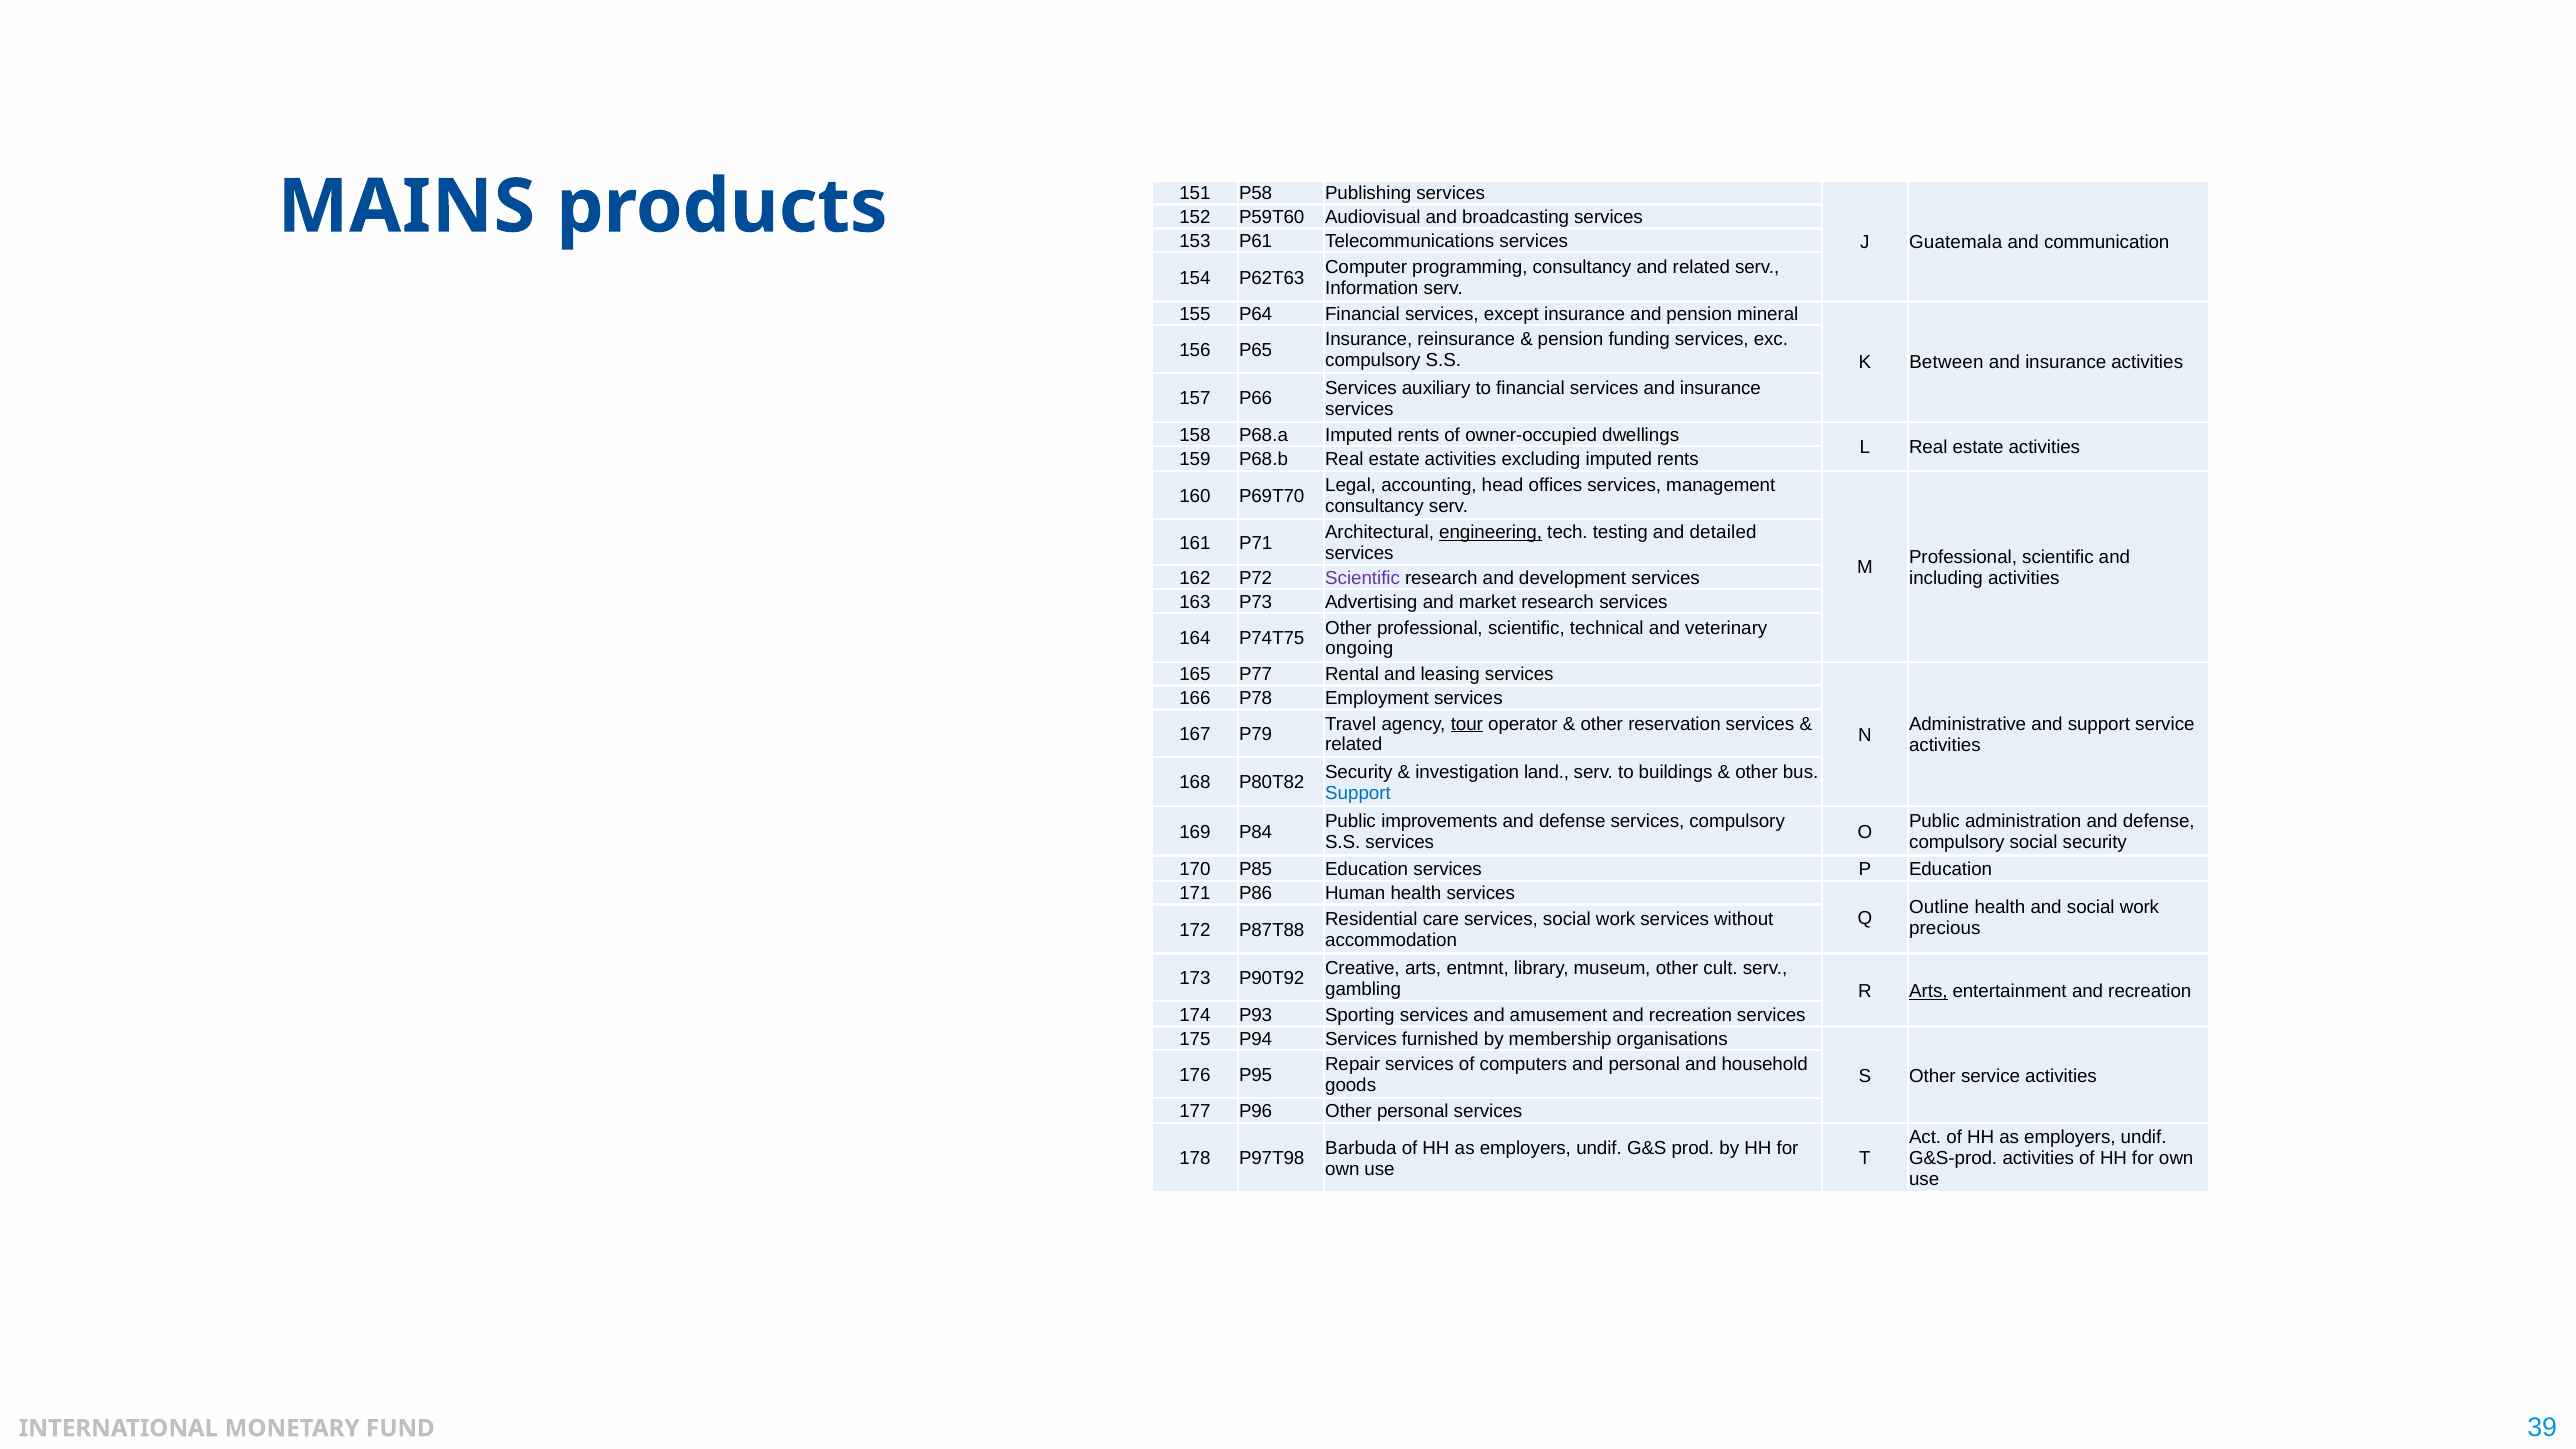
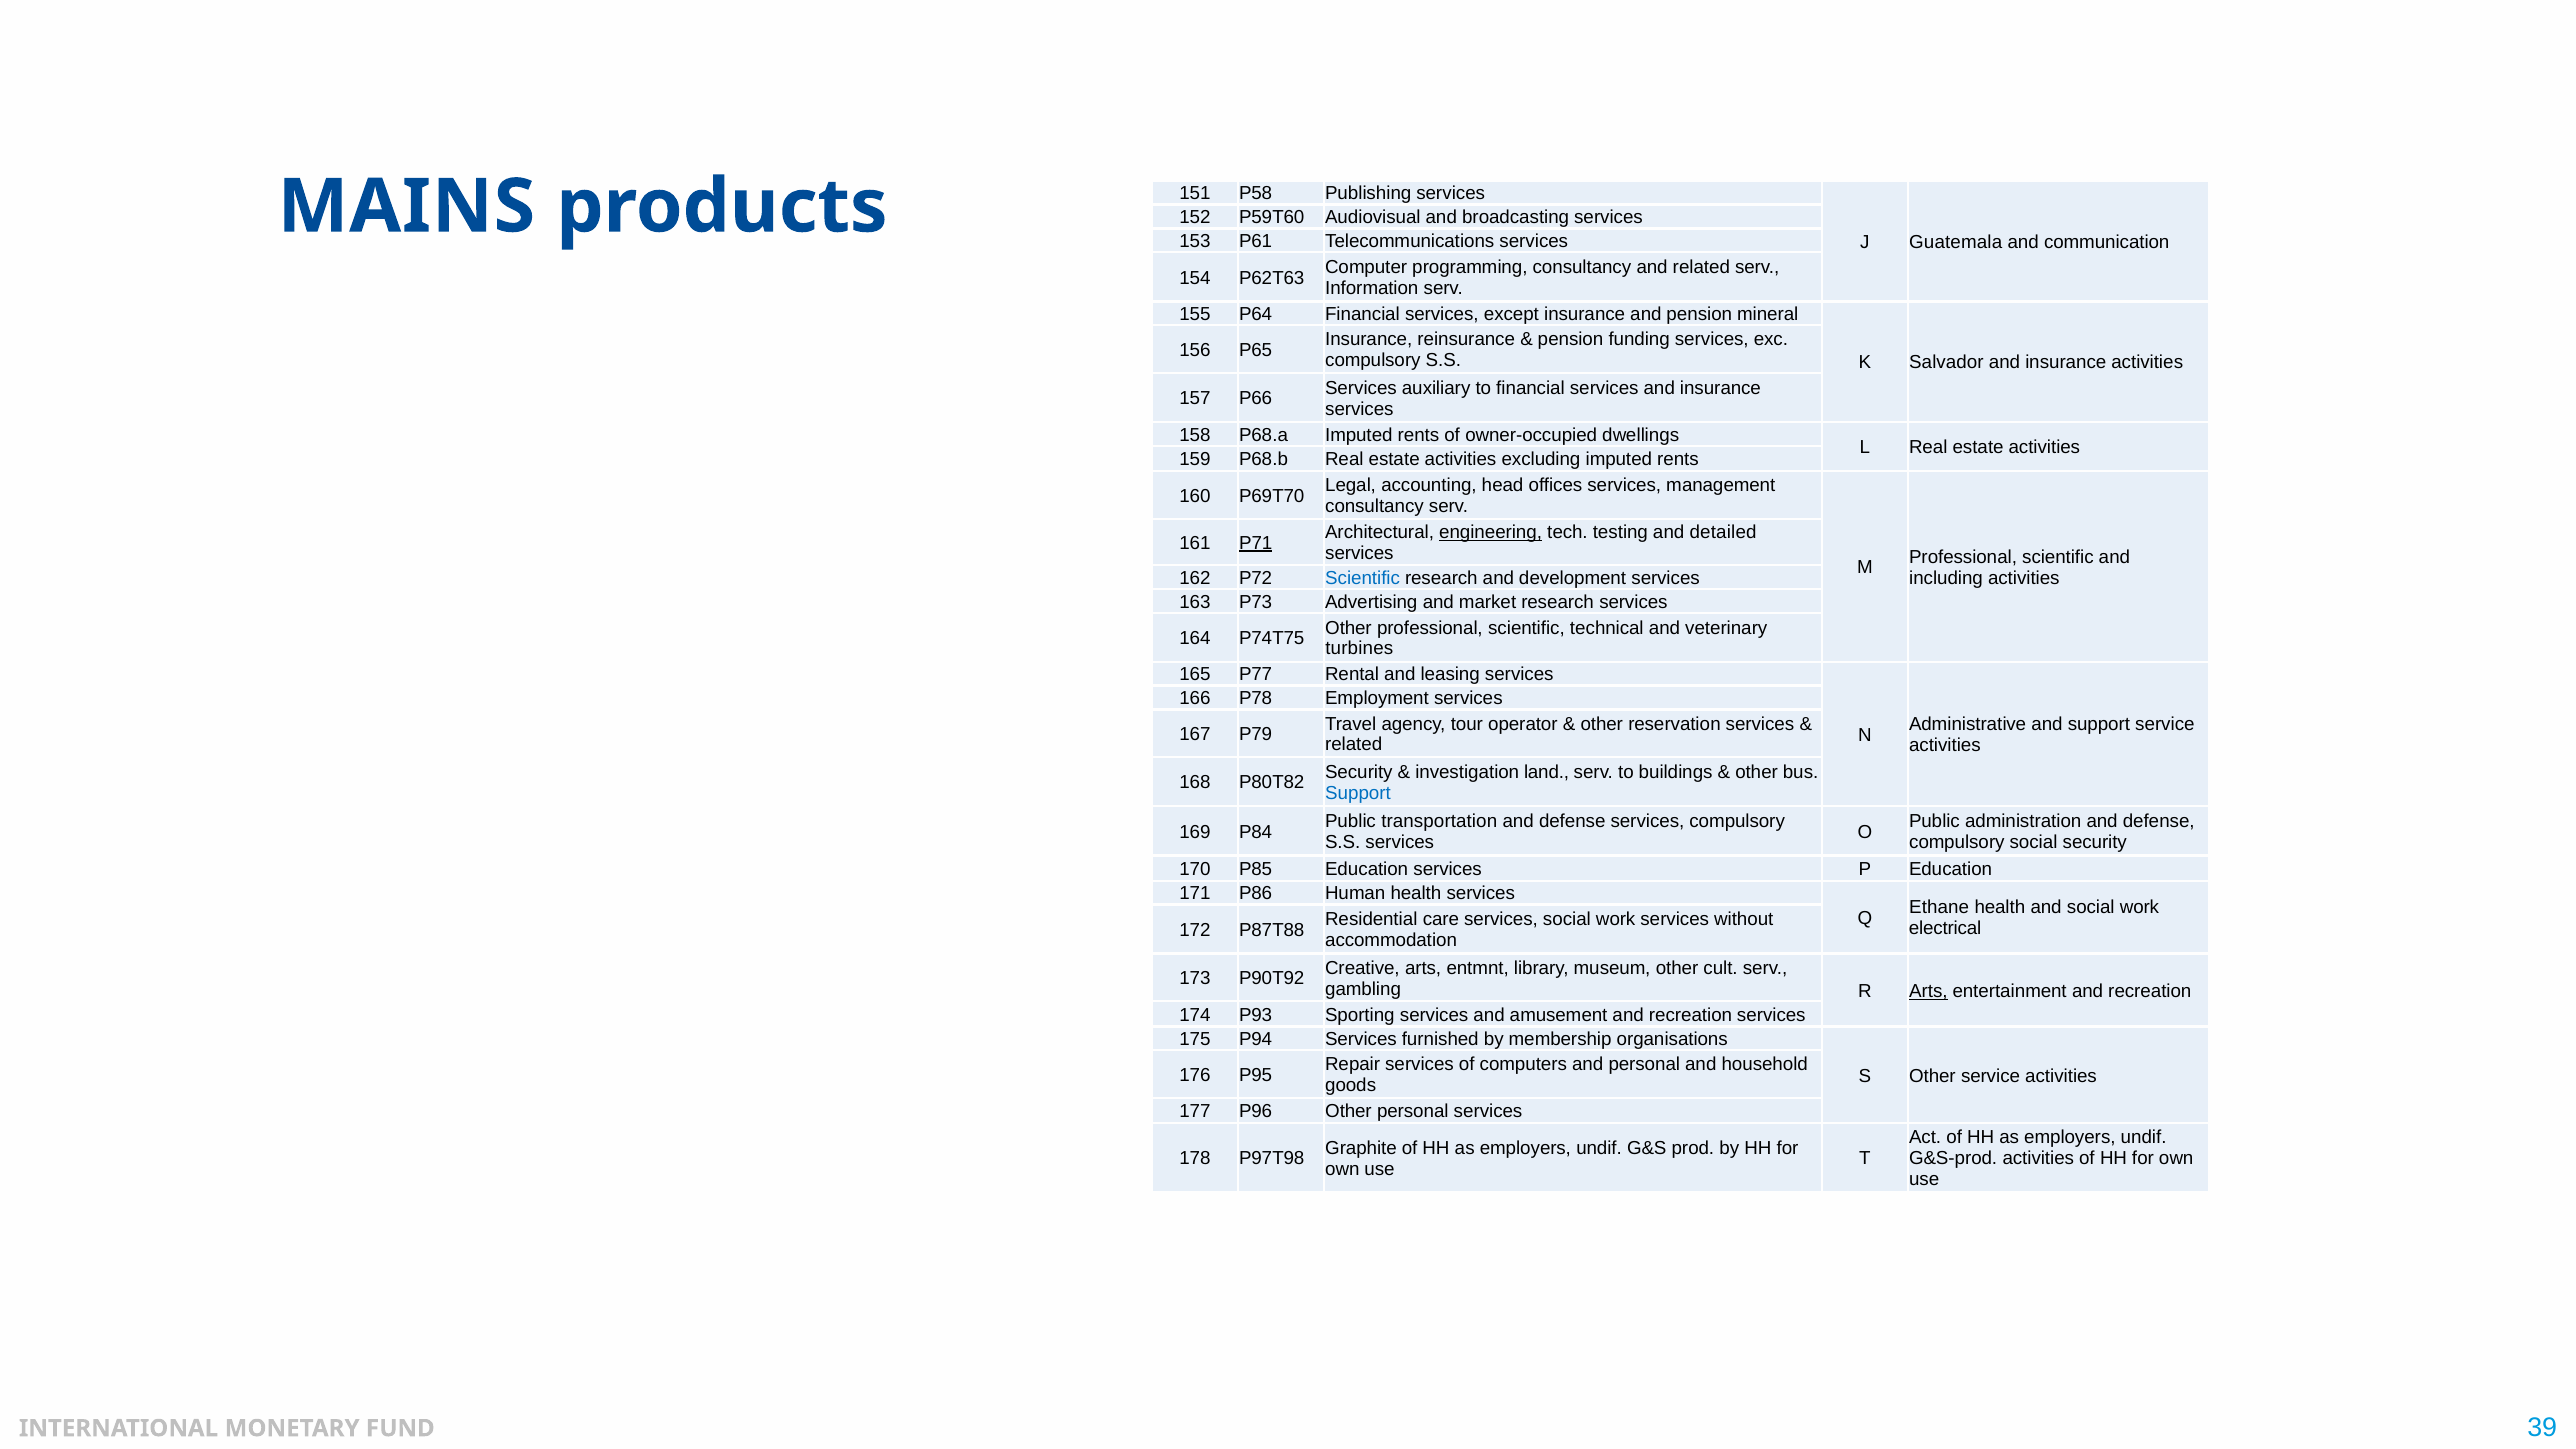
Between: Between -> Salvador
P71 underline: none -> present
Scientific at (1363, 578) colour: purple -> blue
ongoing: ongoing -> turbines
tour underline: present -> none
improvements: improvements -> transportation
Outline: Outline -> Ethane
precious: precious -> electrical
Barbuda: Barbuda -> Graphite
